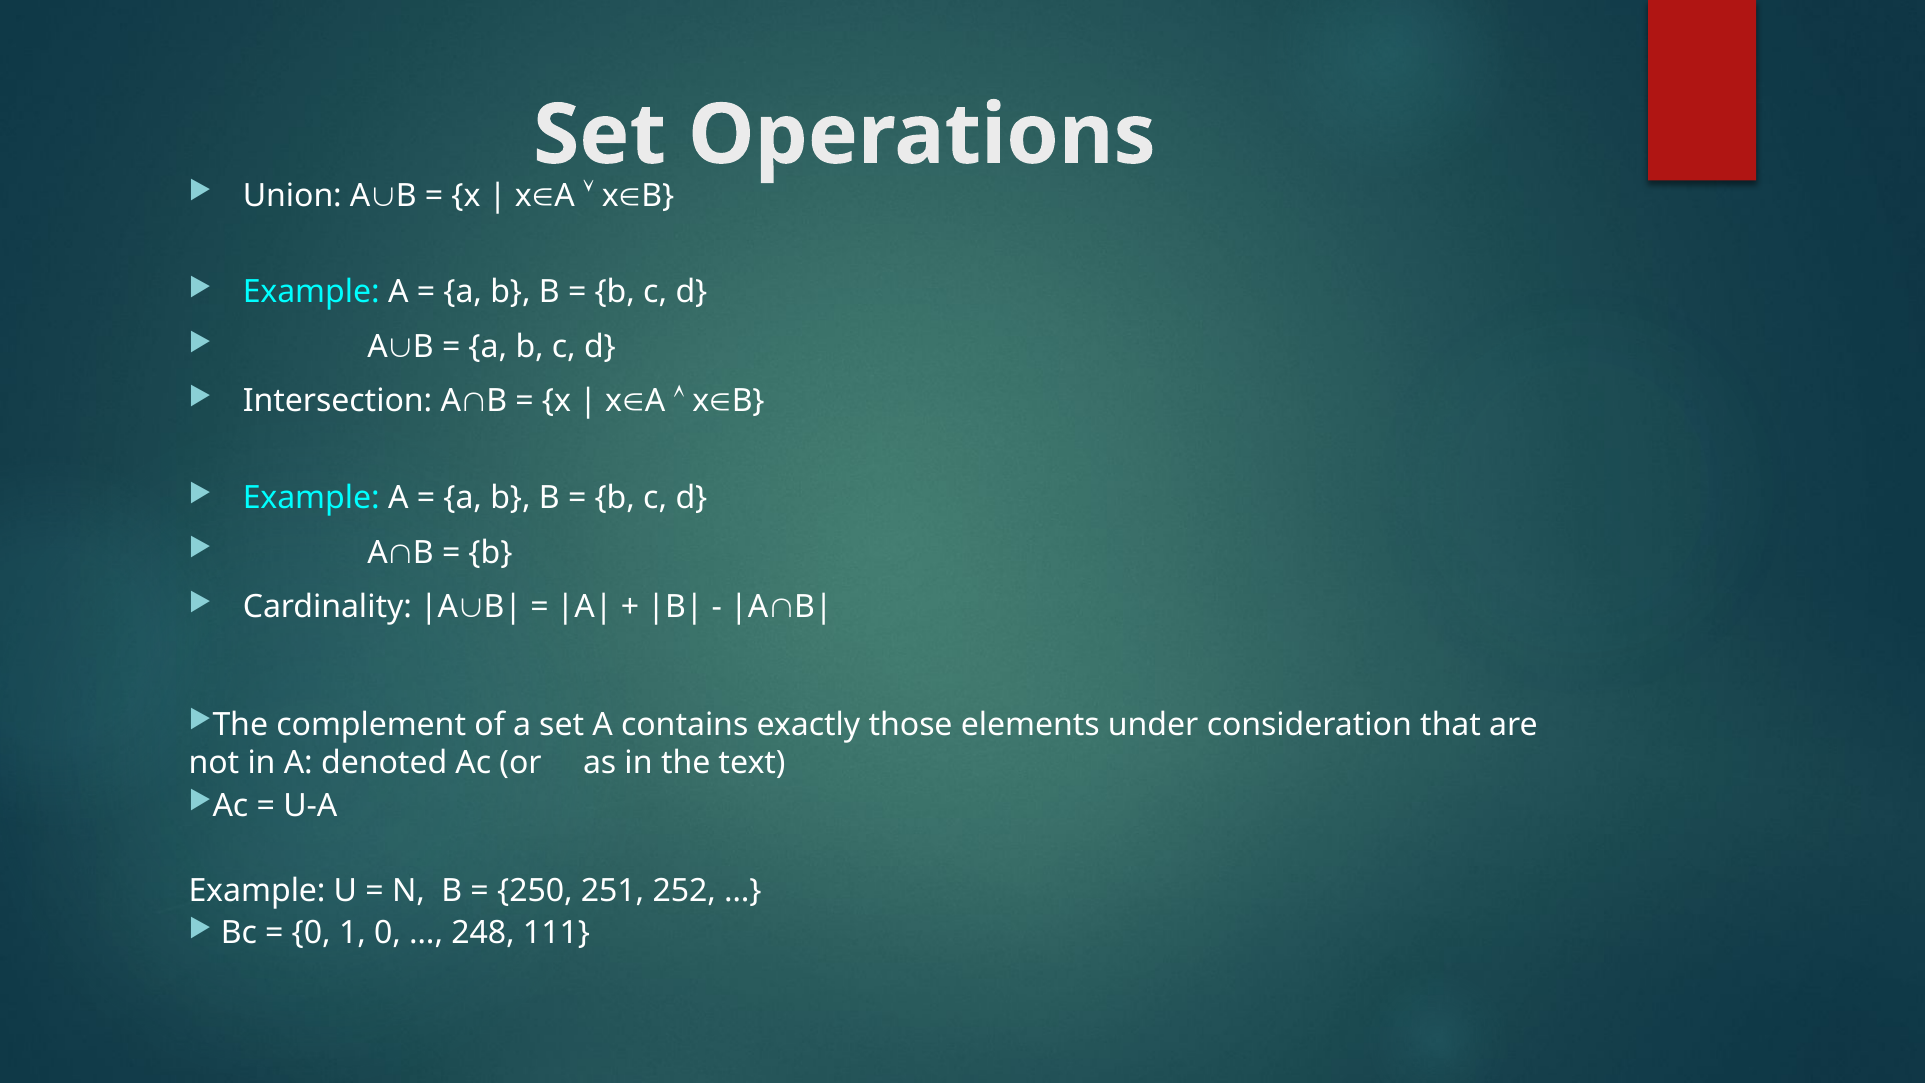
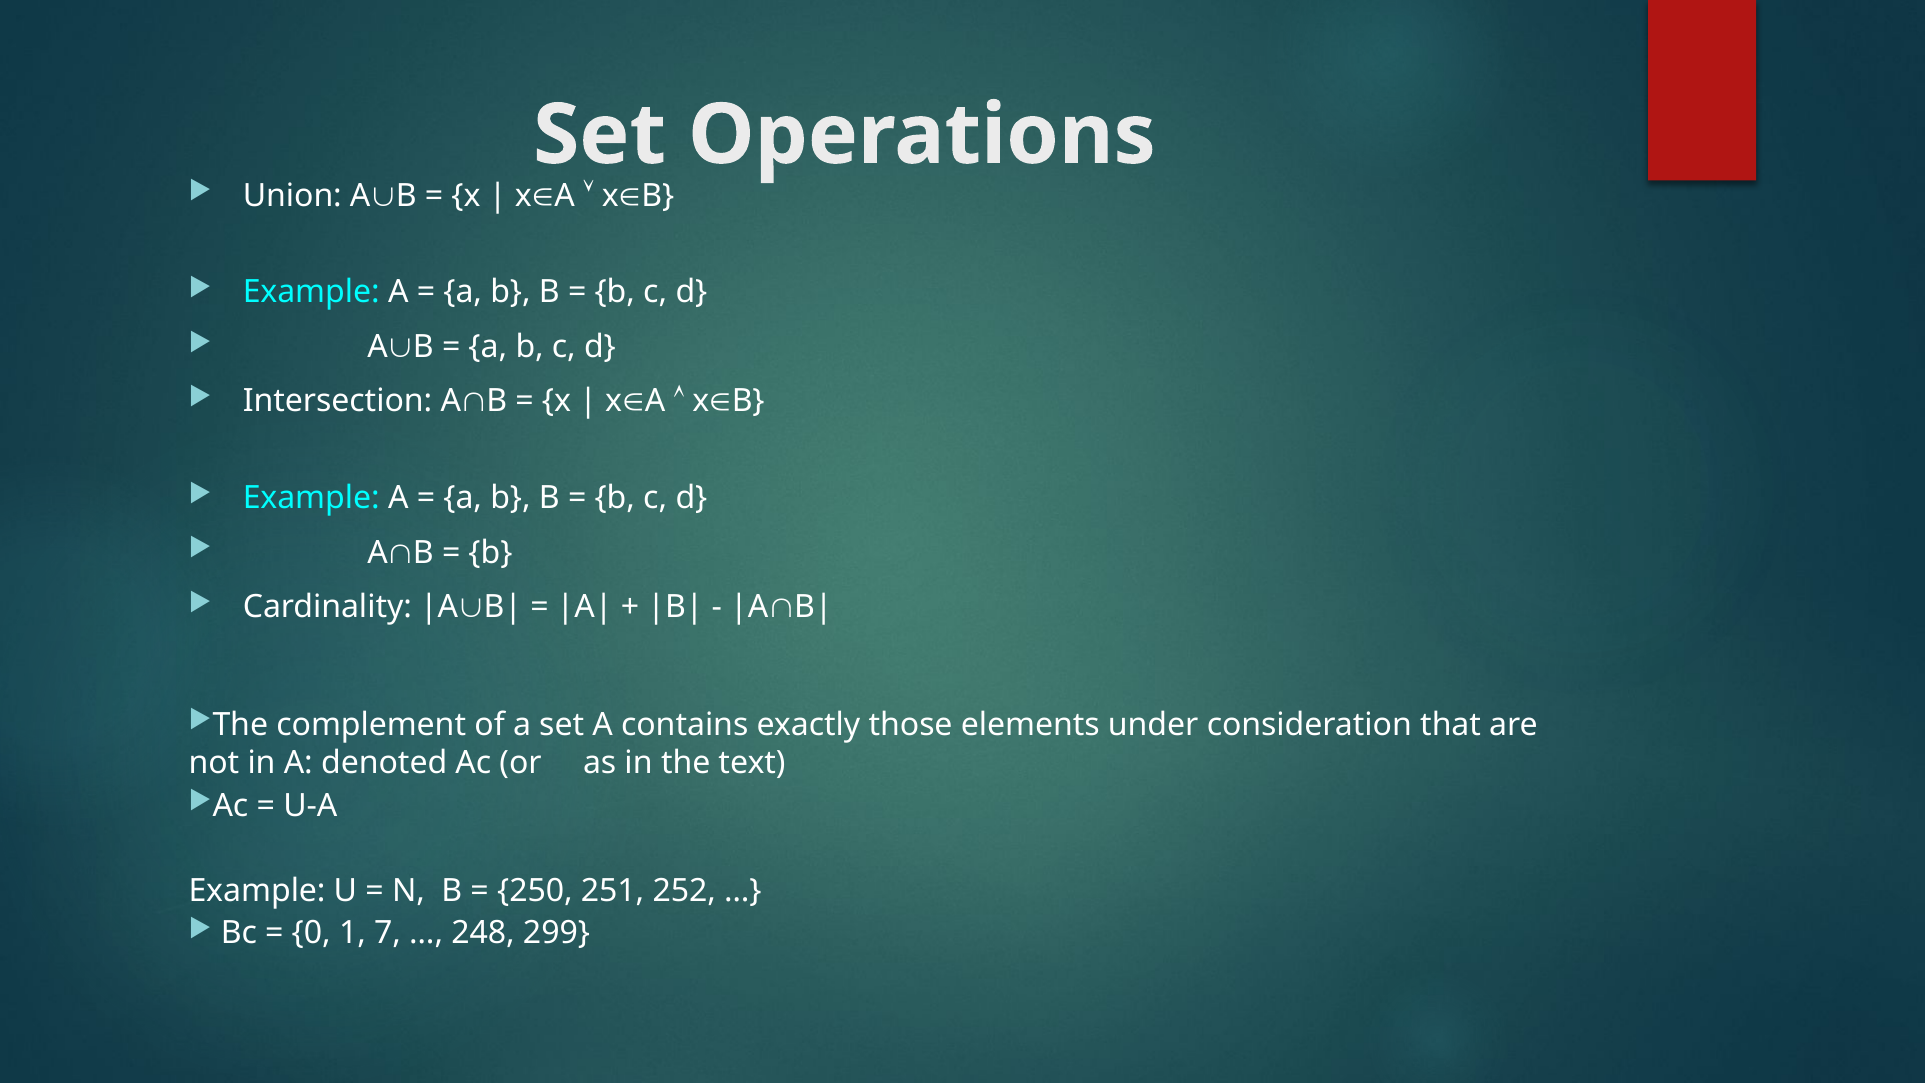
1 0: 0 -> 7
111: 111 -> 299
